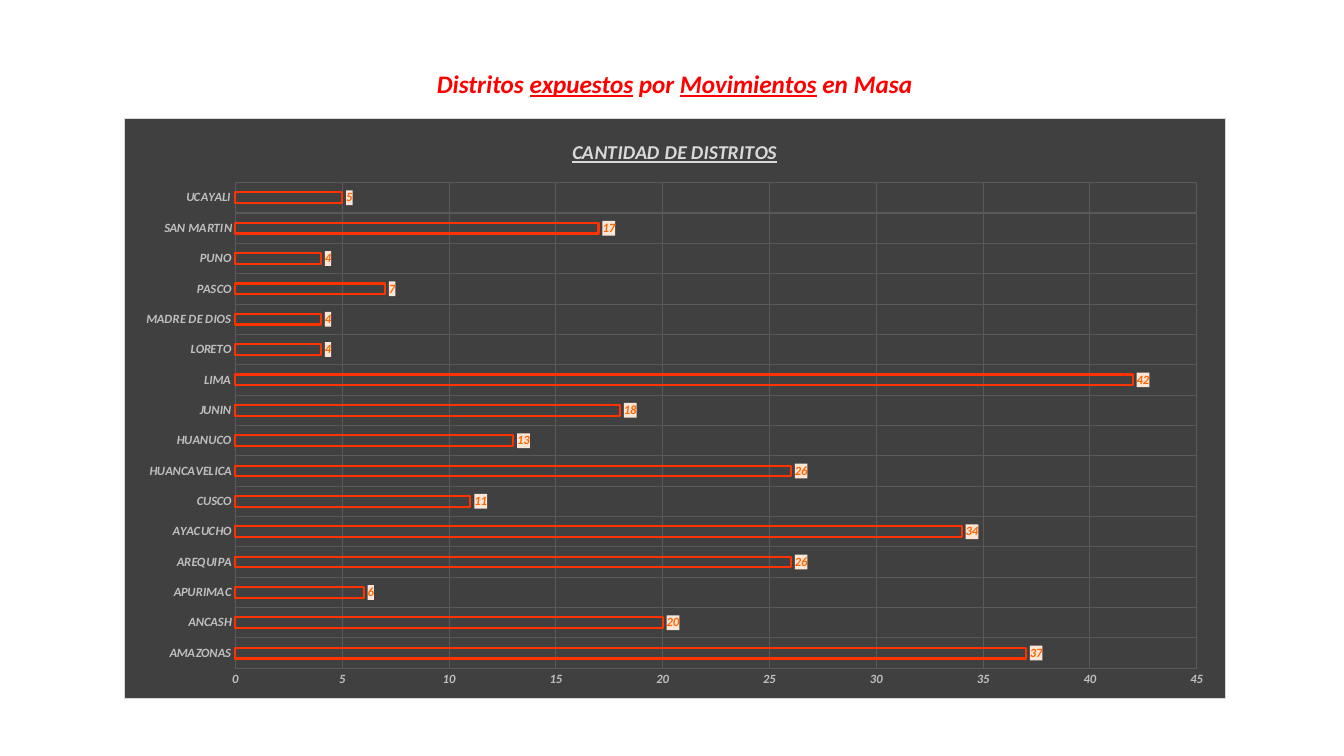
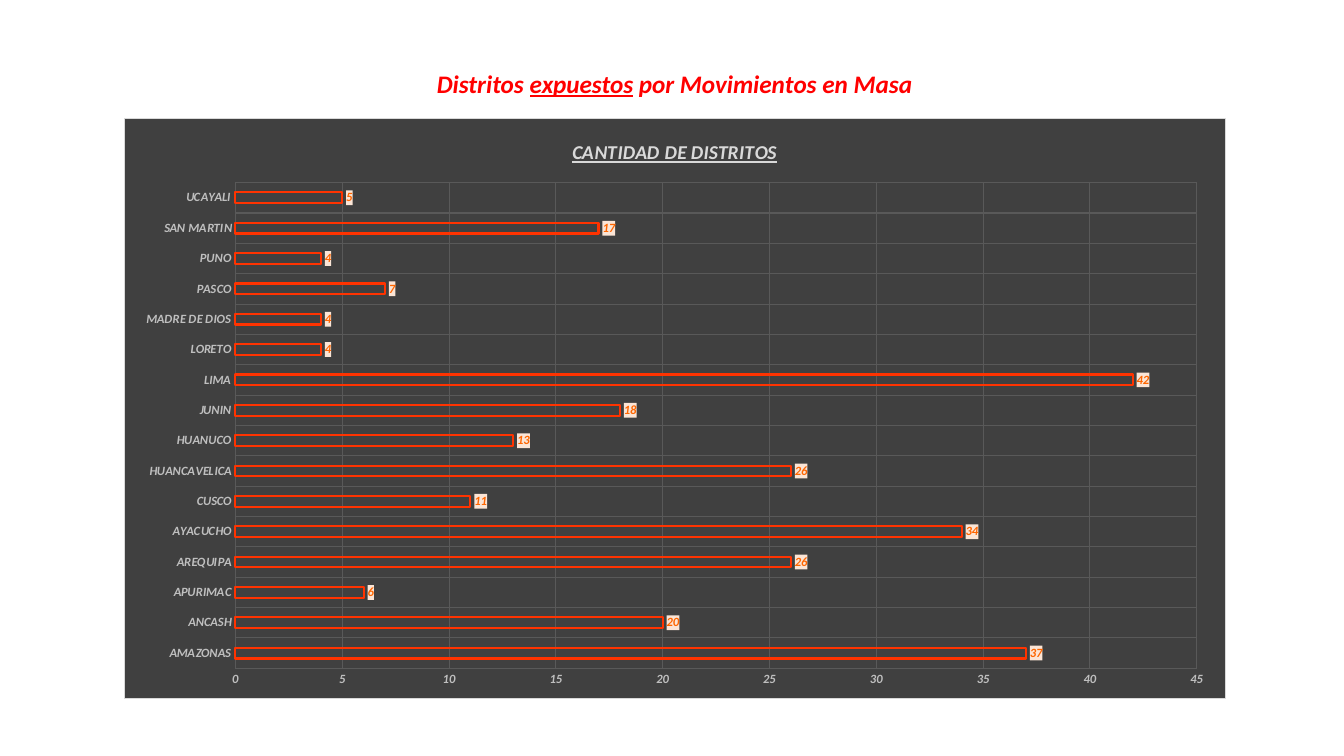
Movimientos underline: present -> none
